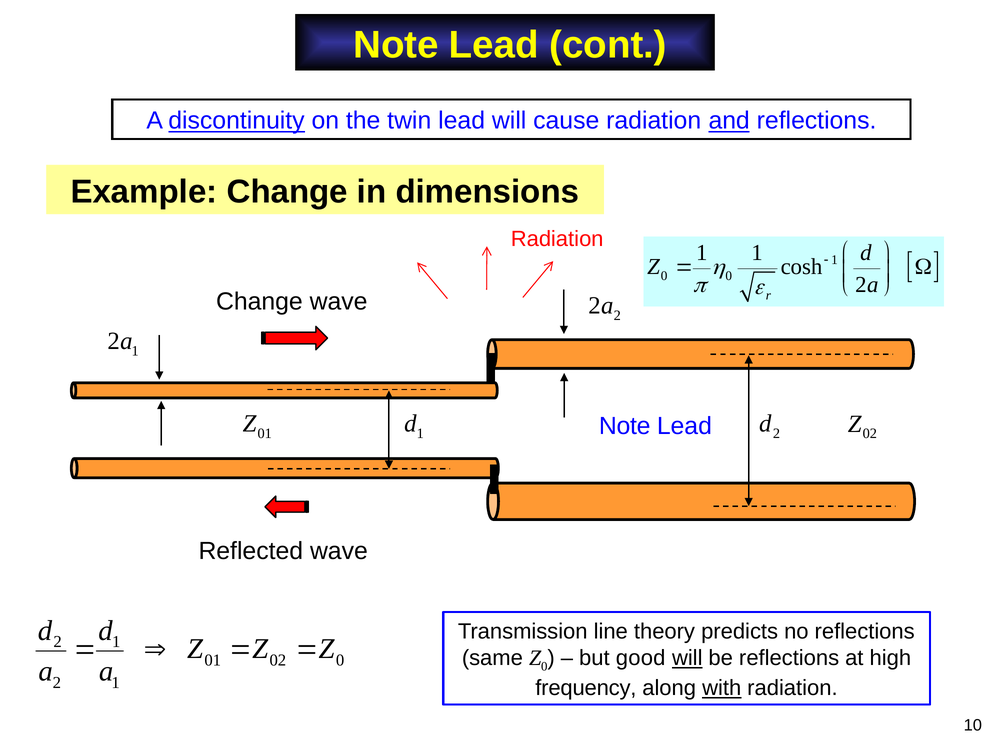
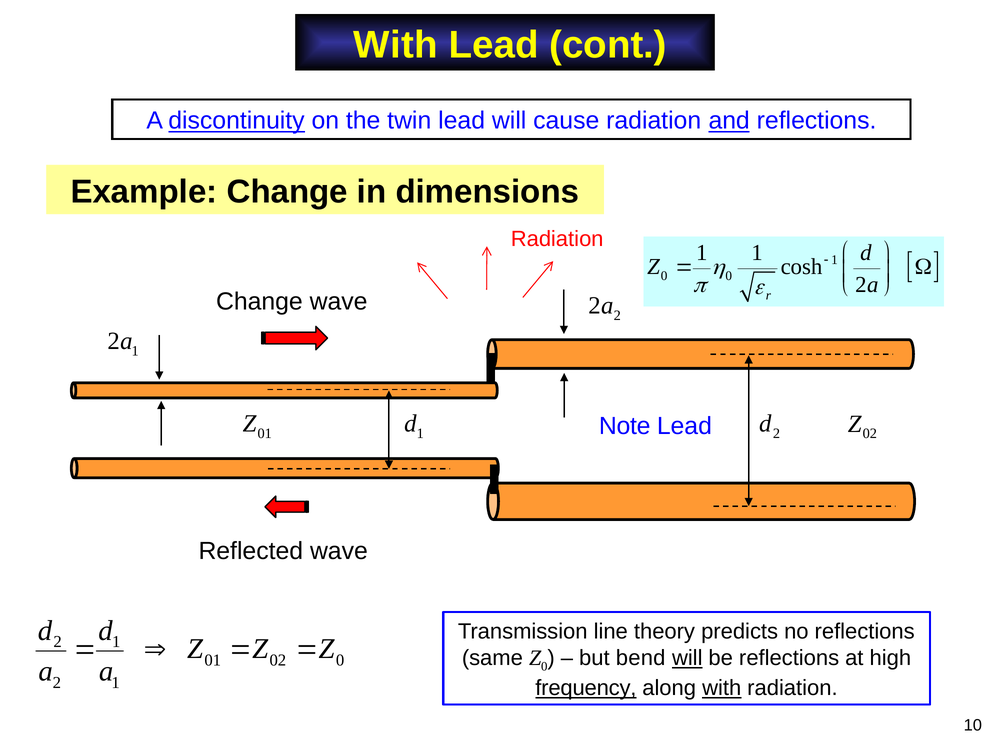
Note at (396, 45): Note -> With
good: good -> bend
frequency underline: none -> present
